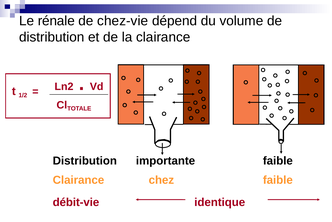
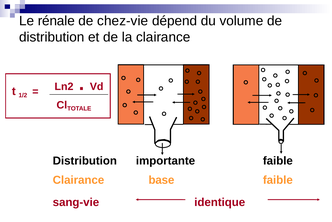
chez: chez -> base
débit-vie: débit-vie -> sang-vie
